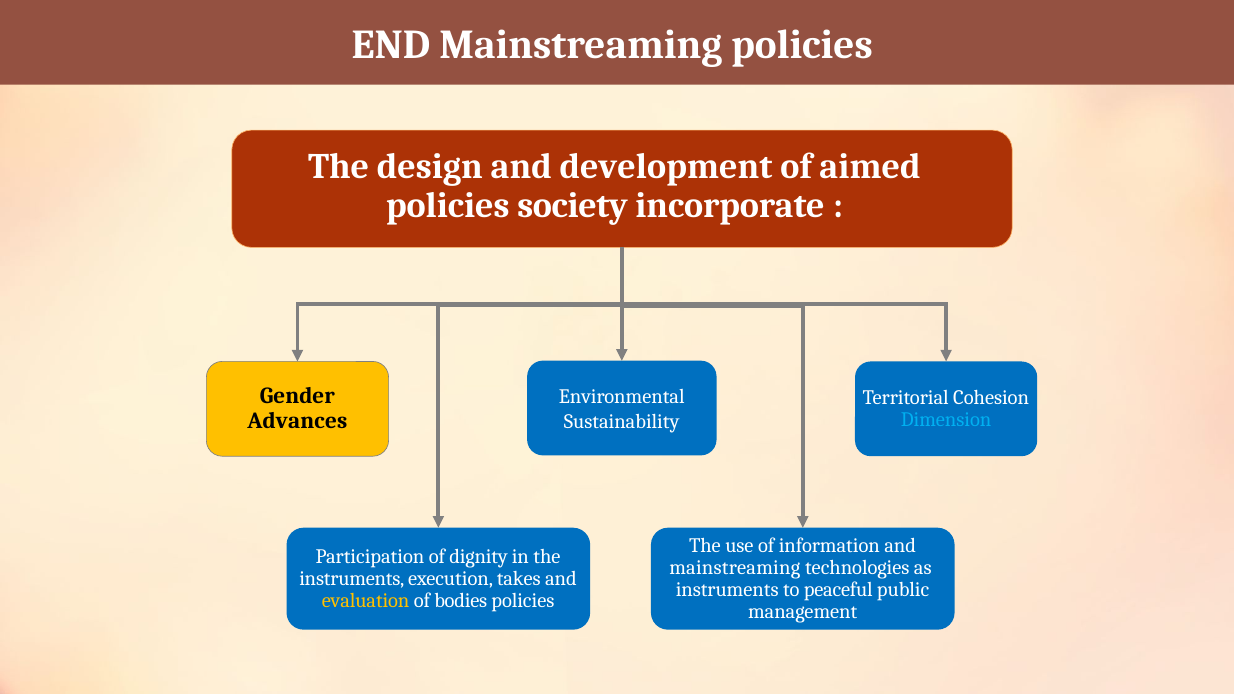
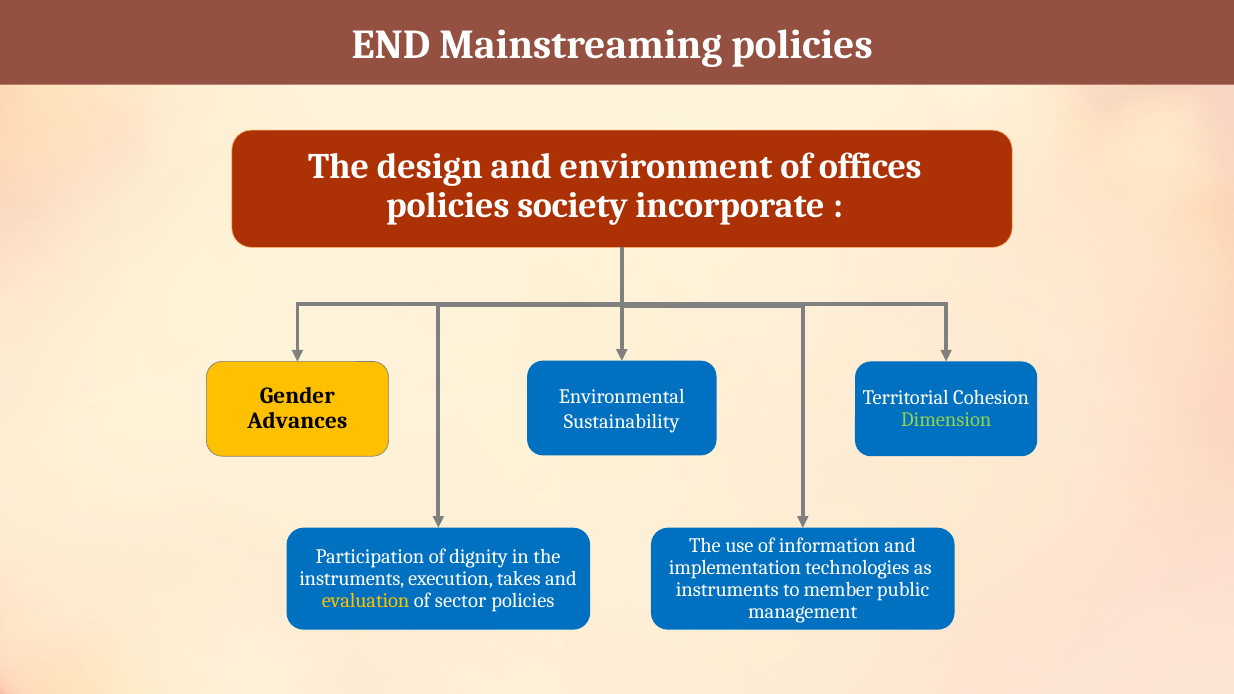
development: development -> environment
aimed: aimed -> offices
Dimension colour: light blue -> light green
mainstreaming at (735, 568): mainstreaming -> implementation
peaceful: peaceful -> member
bodies: bodies -> sector
